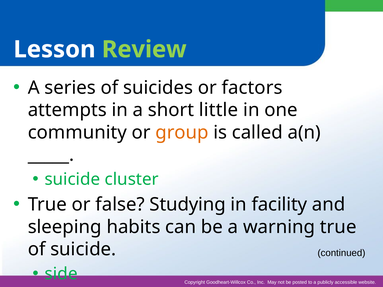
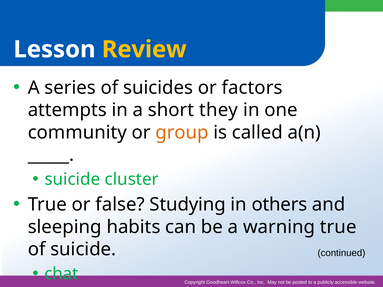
Review colour: light green -> yellow
little: little -> they
facility: facility -> others
side: side -> chat
